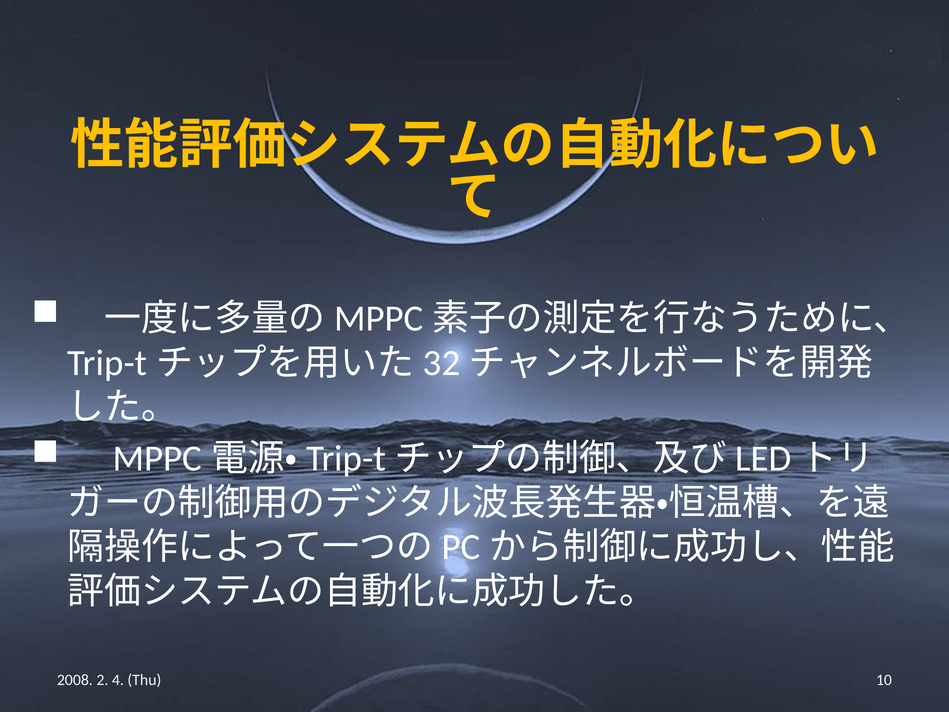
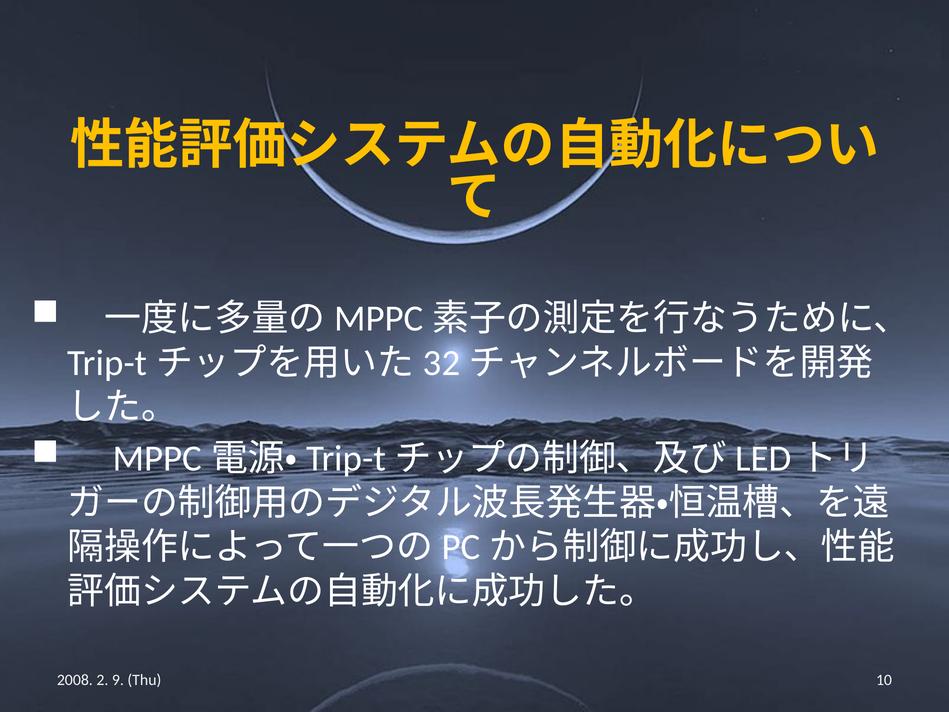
4: 4 -> 9
